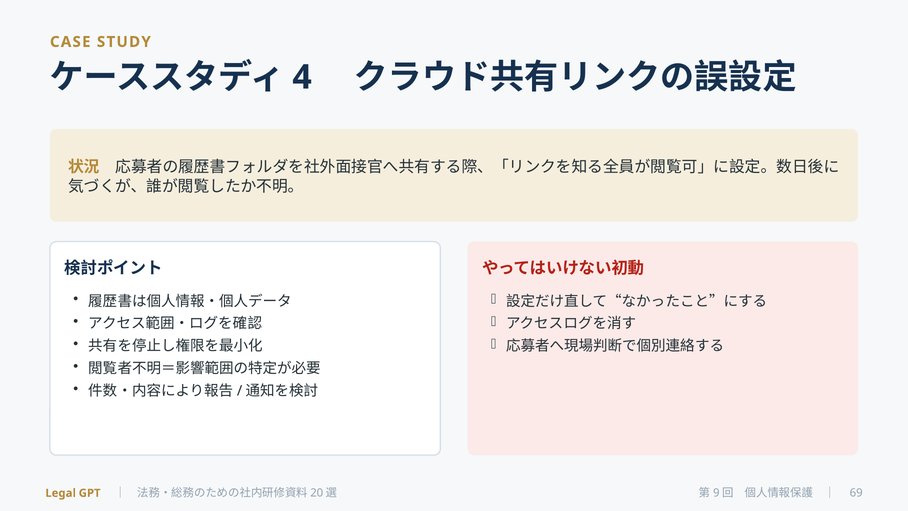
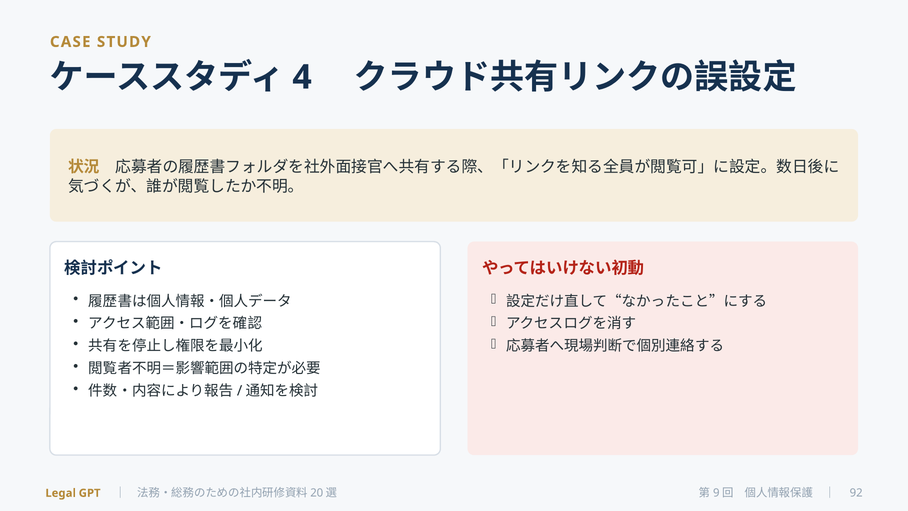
69: 69 -> 92
